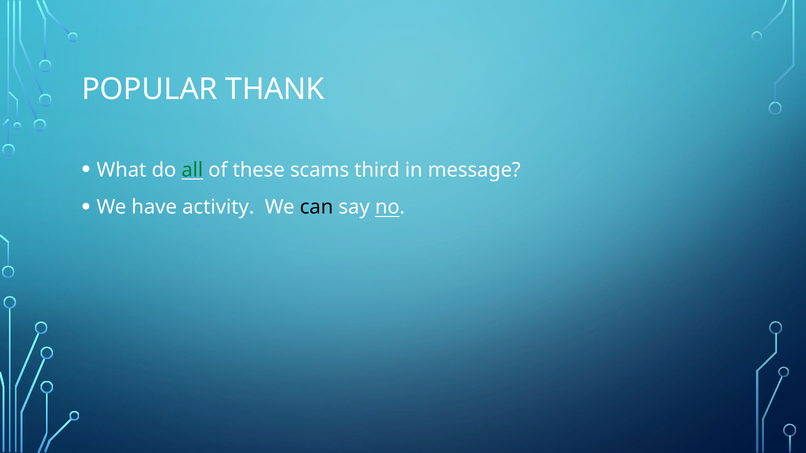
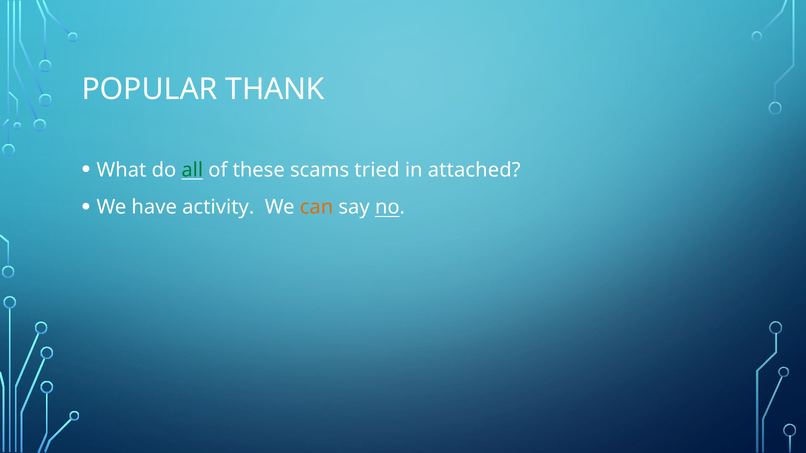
third: third -> tried
message: message -> attached
can colour: black -> orange
